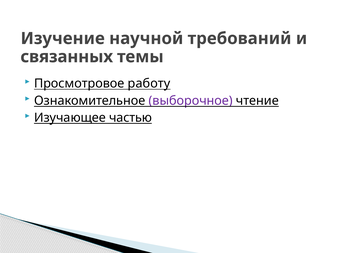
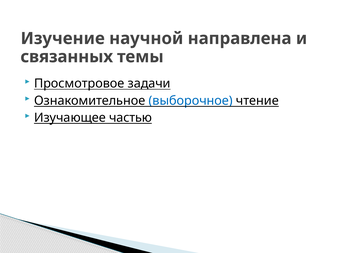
требований: требований -> направлена
работу: работу -> задачи
выборочное colour: purple -> blue
